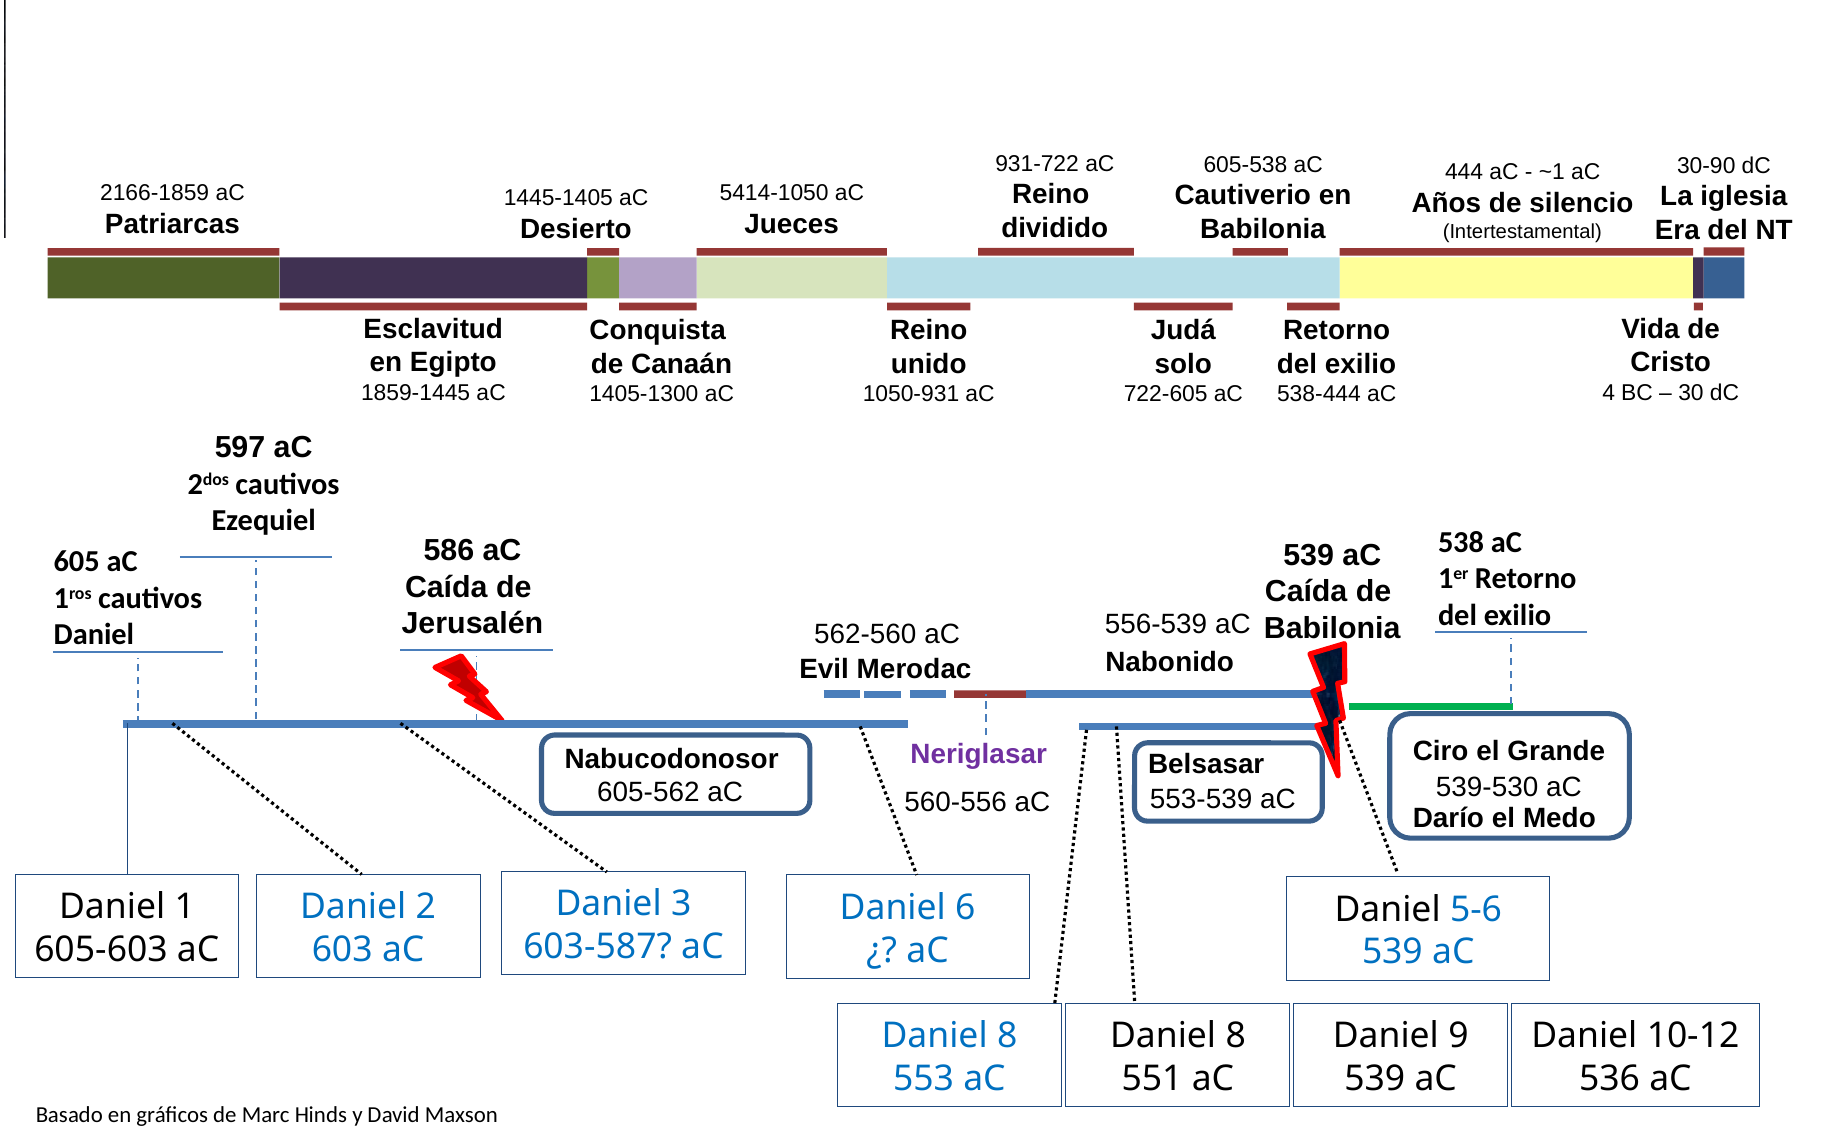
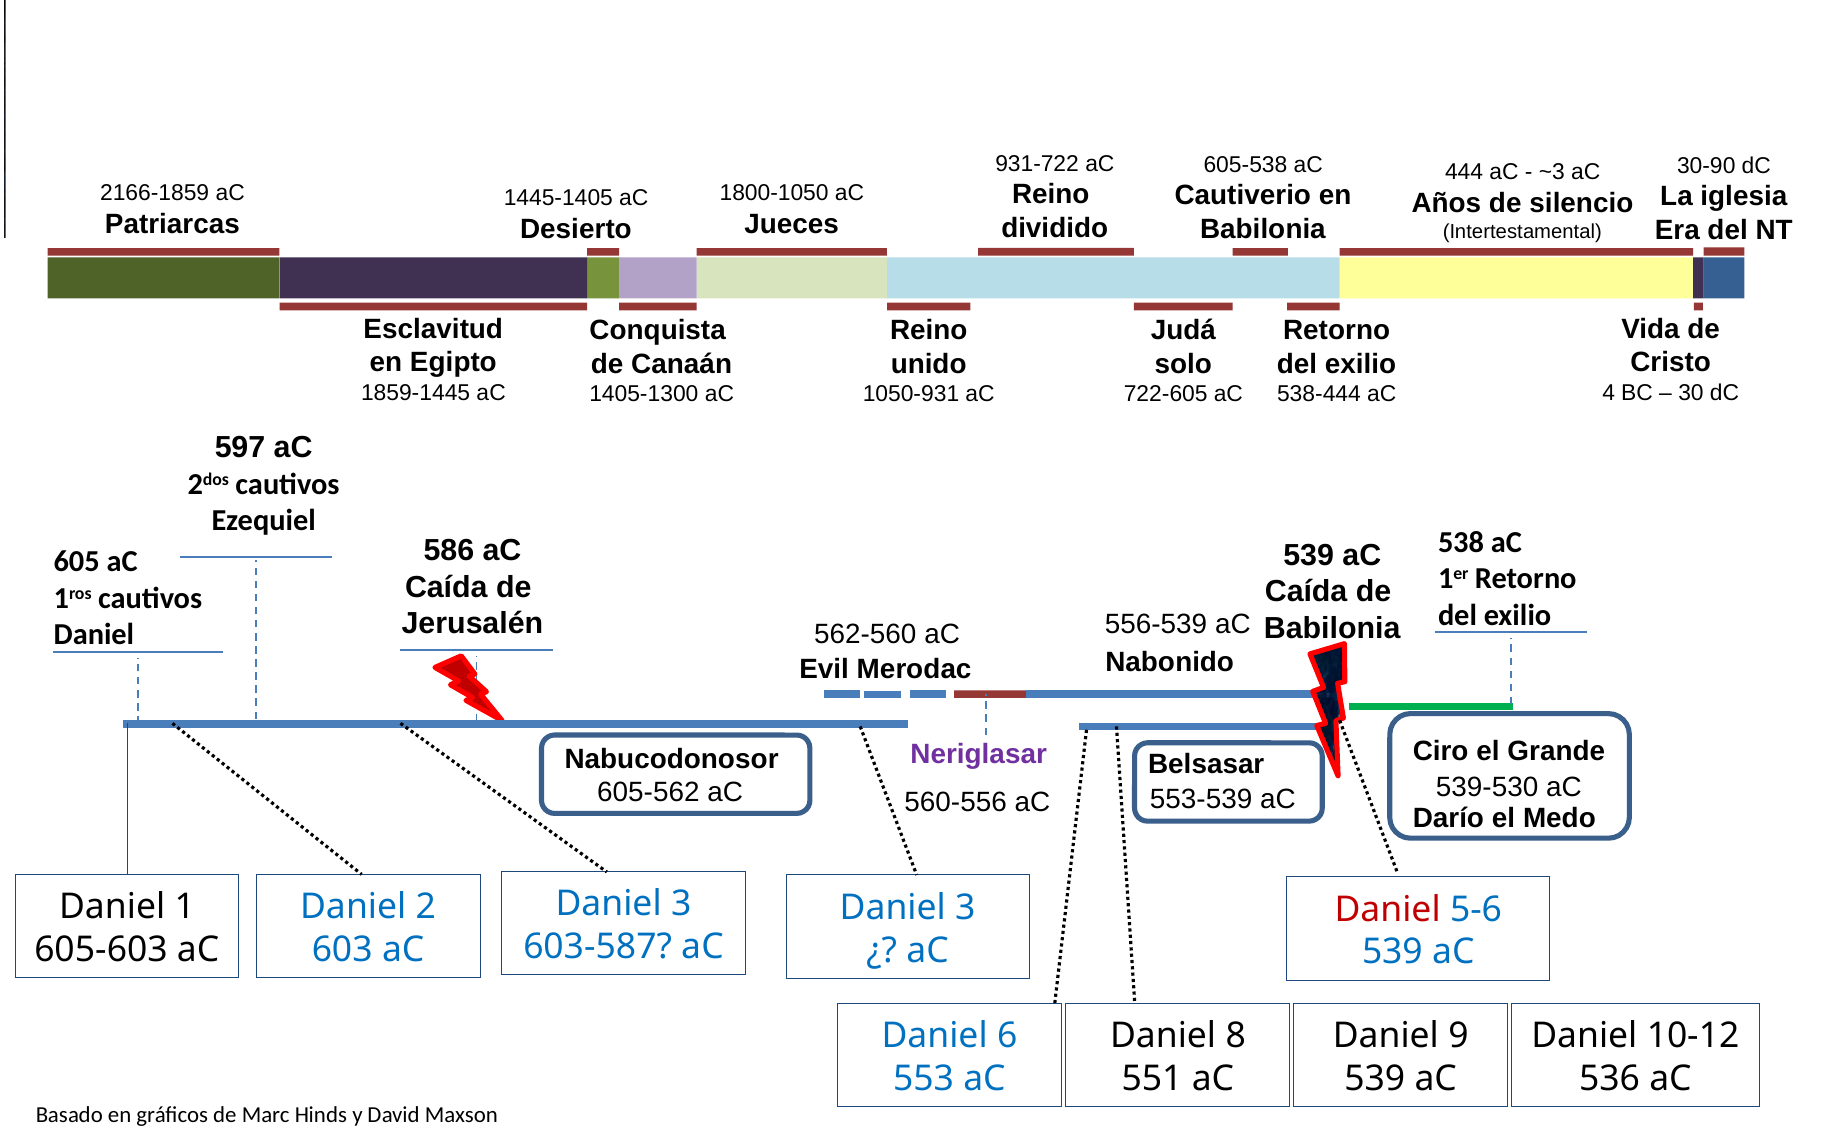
~1: ~1 -> ~3
5414-1050: 5414-1050 -> 1800-1050
6 at (965, 907): 6 -> 3
Daniel at (1388, 909) colour: black -> red
8 at (1007, 1036): 8 -> 6
